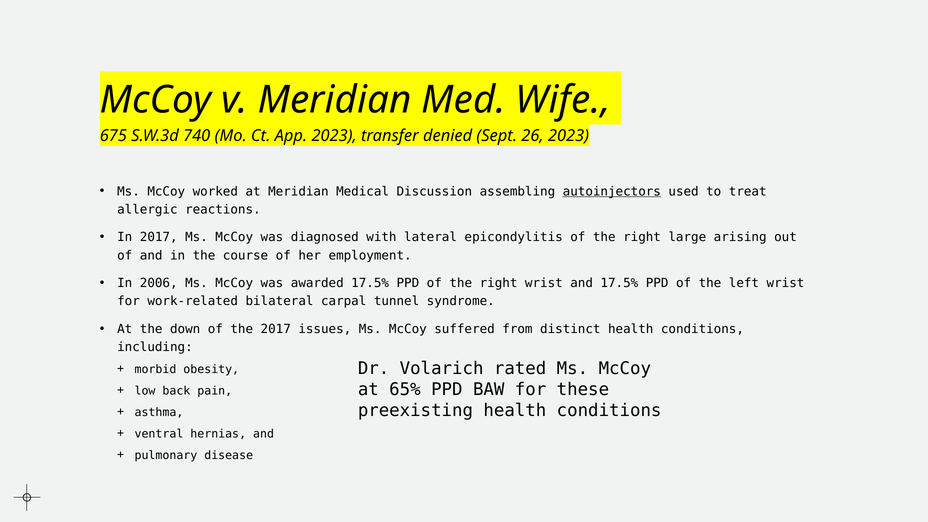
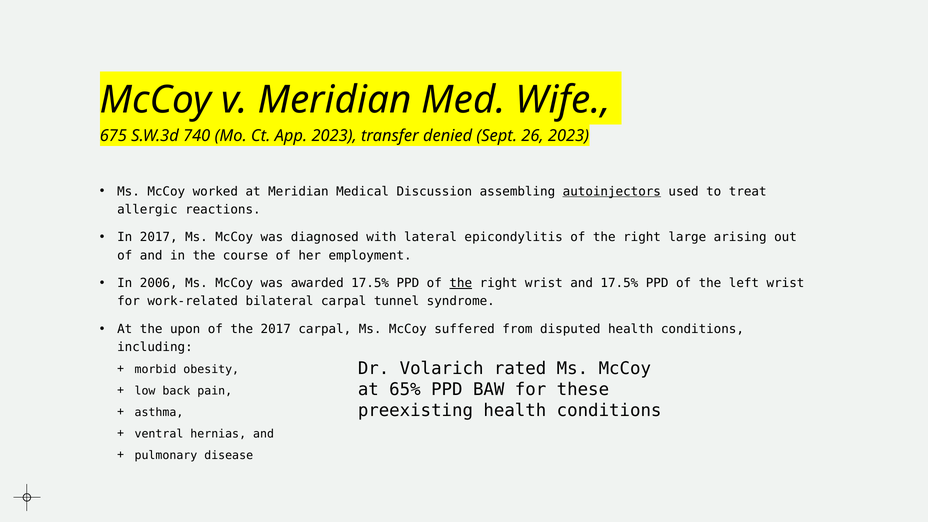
the at (461, 283) underline: none -> present
down: down -> upon
2017 issues: issues -> carpal
distinct: distinct -> disputed
